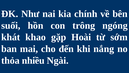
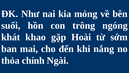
chính: chính -> mỏng
nhiều: nhiều -> chính
